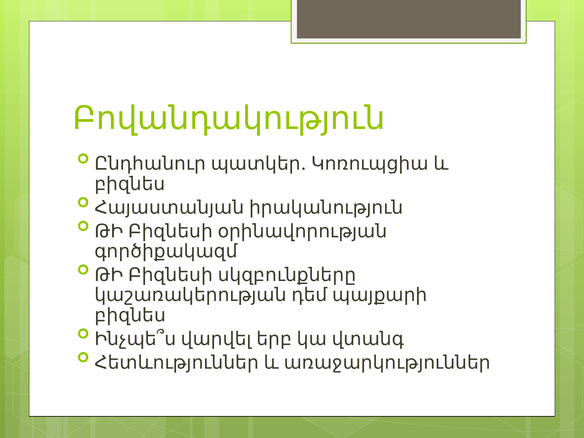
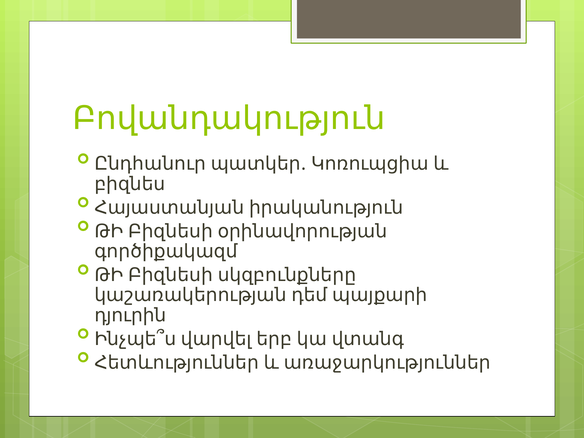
բիզնես at (130, 315): բիզնես -> դյուրին
